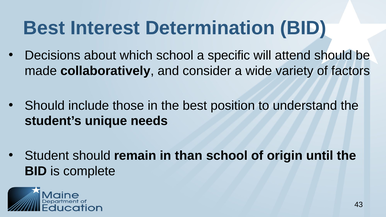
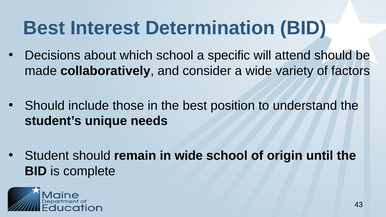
in than: than -> wide
